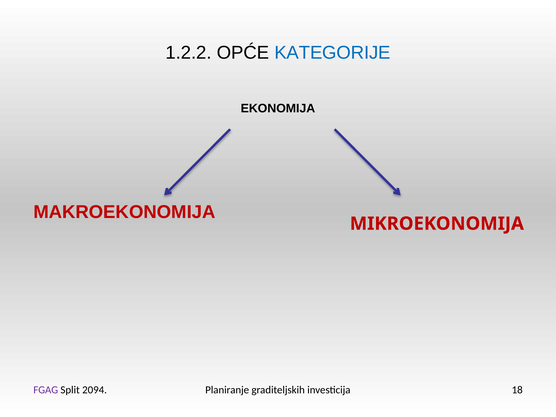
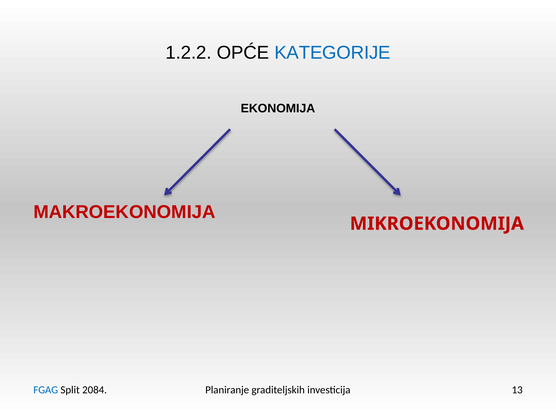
FGAG colour: purple -> blue
2094: 2094 -> 2084
18: 18 -> 13
